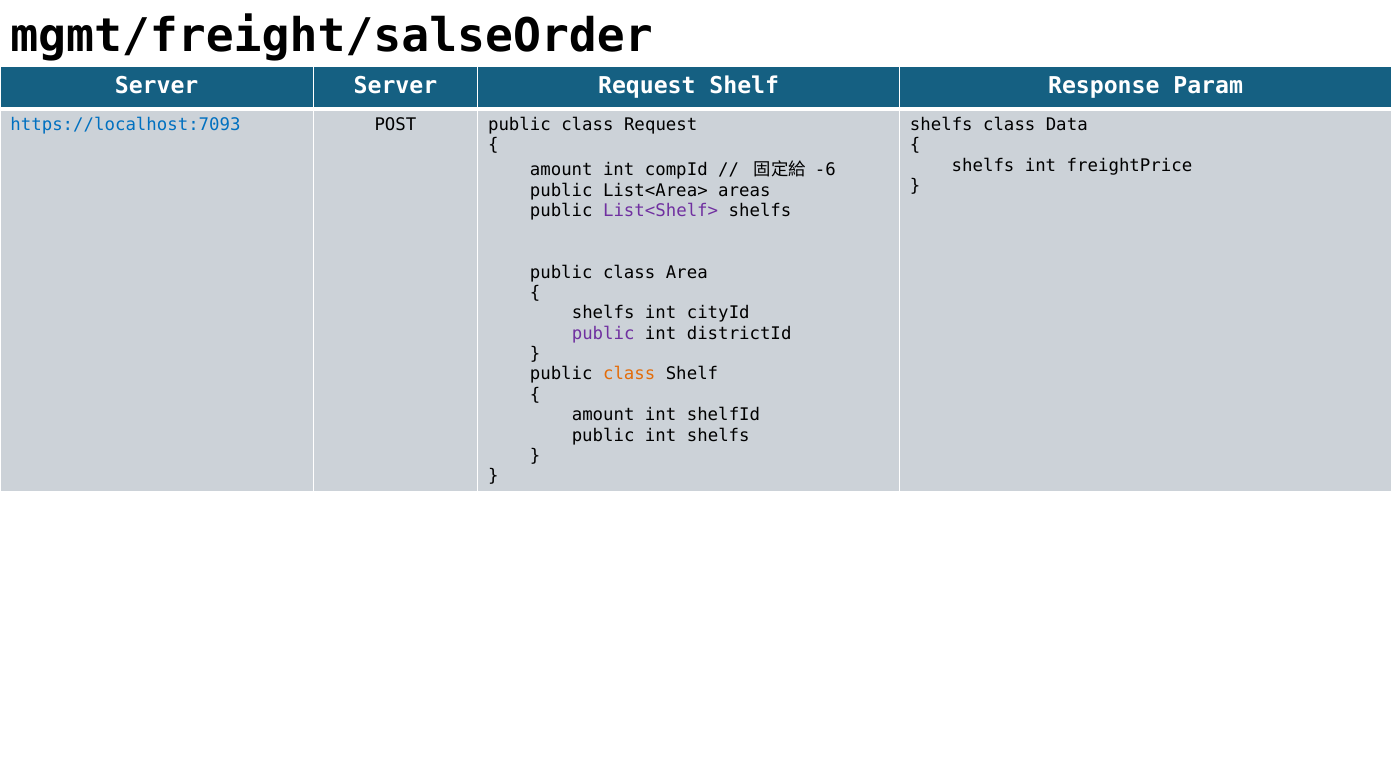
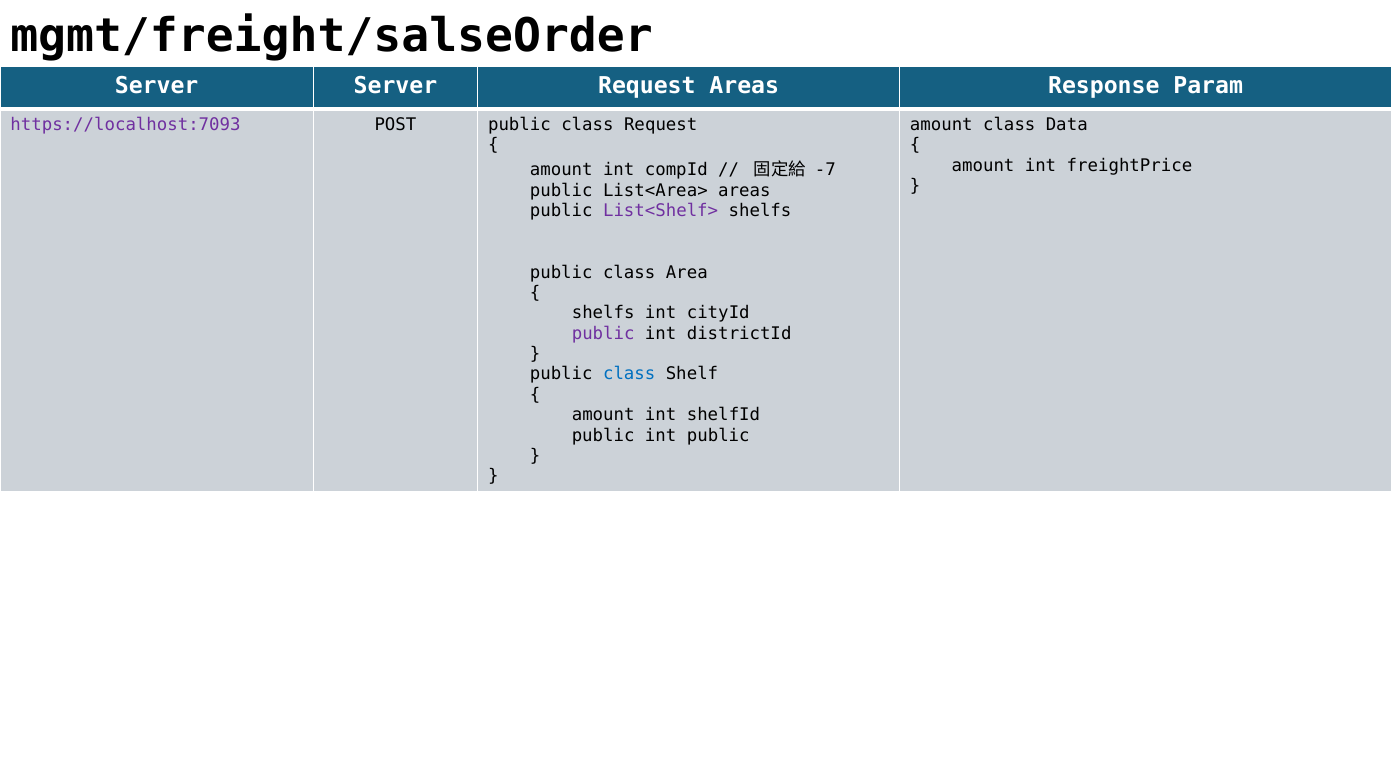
Request Shelf: Shelf -> Areas
https://localhost:7093 colour: blue -> purple
shelfs at (941, 125): shelfs -> amount
shelfs at (983, 166): shelfs -> amount
-6: -6 -> -7
class at (629, 374) colour: orange -> blue
int shelfs: shelfs -> public
